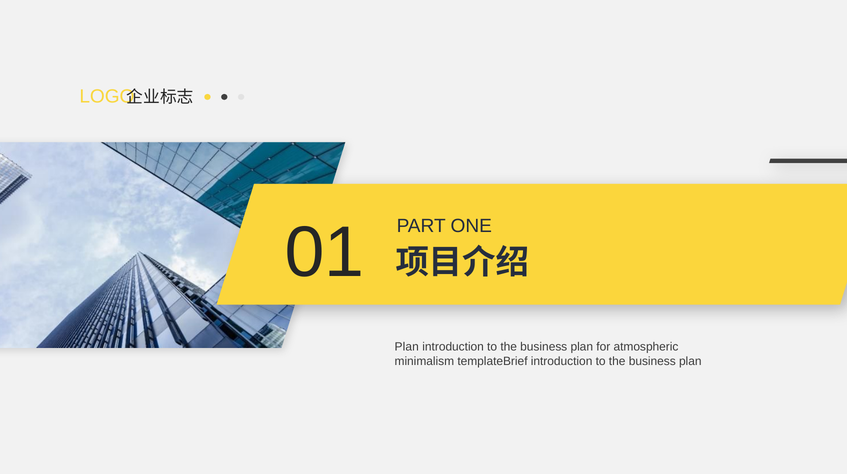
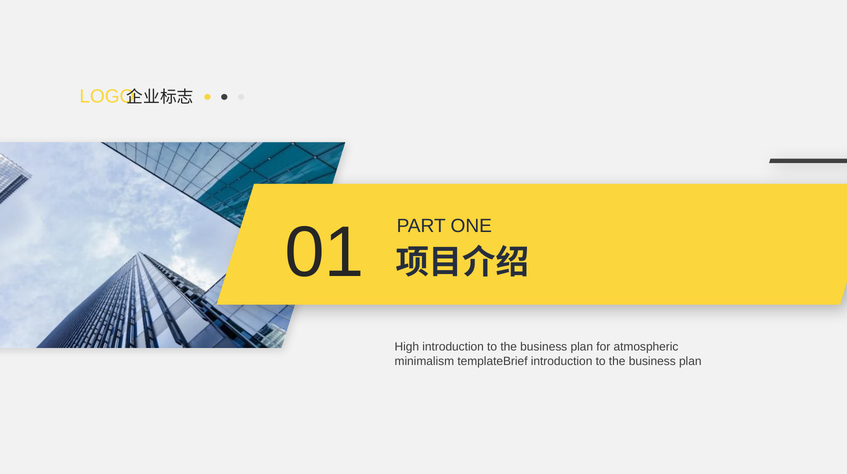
Plan at (407, 347): Plan -> High
